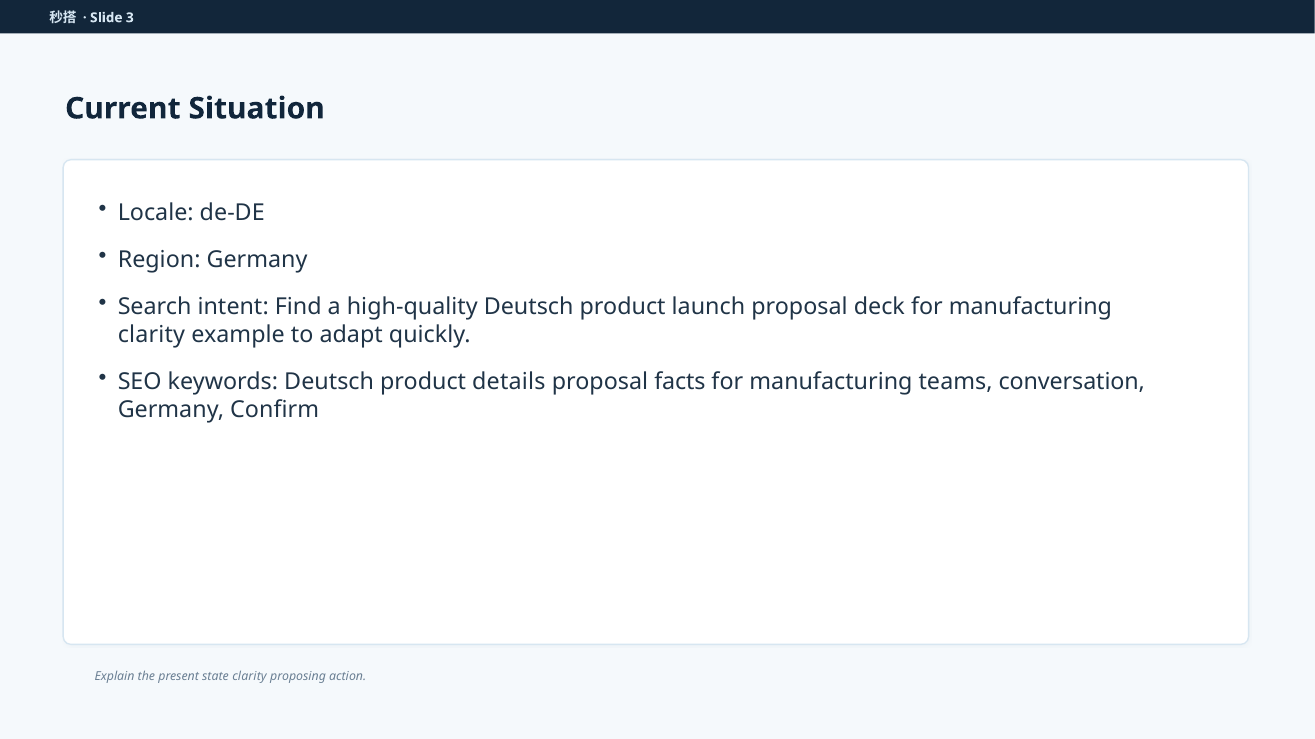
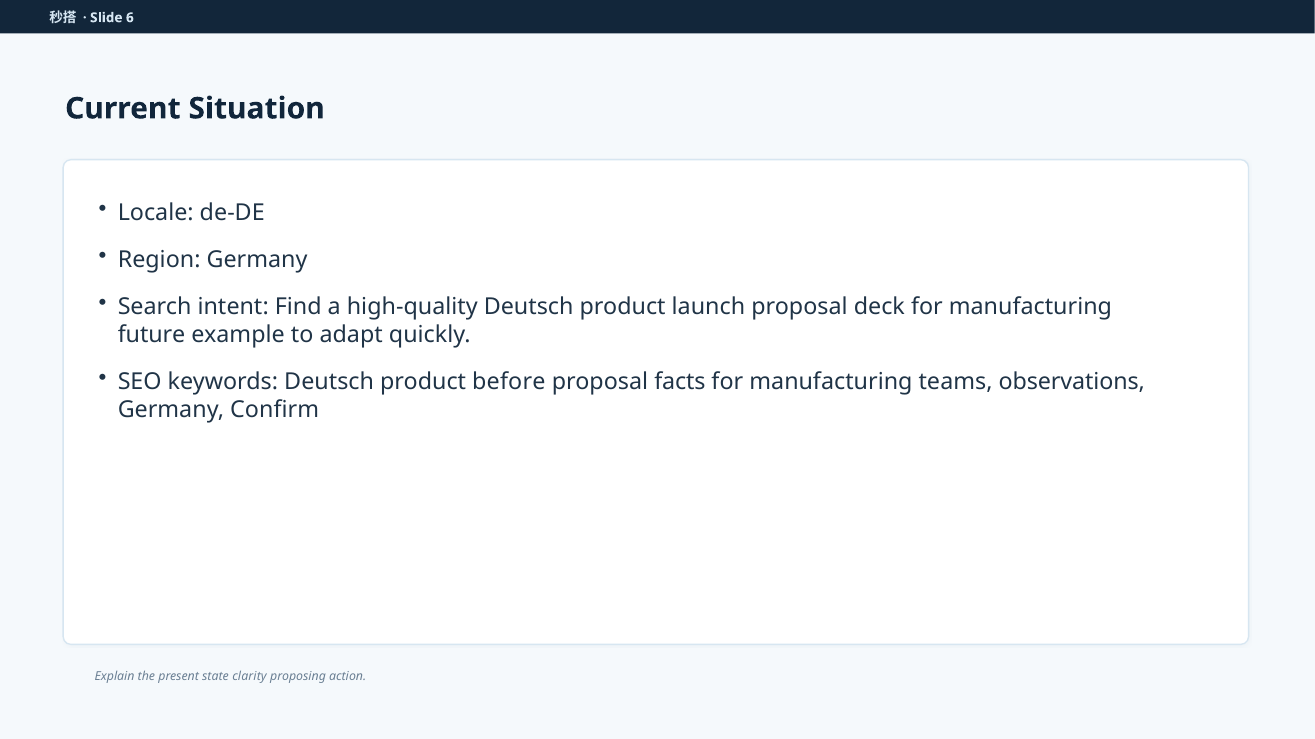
3: 3 -> 6
clarity at (151, 335): clarity -> future
details: details -> before
conversation: conversation -> observations
